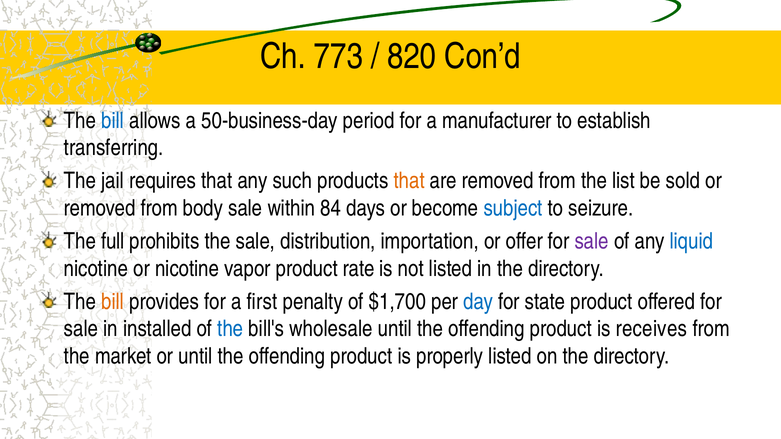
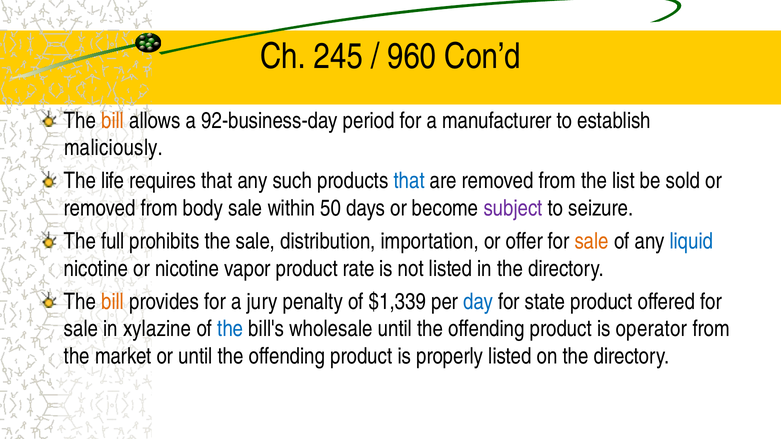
773: 773 -> 245
820: 820 -> 960
bill at (113, 121) colour: blue -> orange
50-business-day: 50-business-day -> 92-business-day
transferring: transferring -> maliciously
jail: jail -> life
that at (409, 181) colour: orange -> blue
84: 84 -> 50
subject colour: blue -> purple
sale at (592, 241) colour: purple -> orange
first: first -> jury
$1,700: $1,700 -> $1,339
installed: installed -> xylazine
receives: receives -> operator
